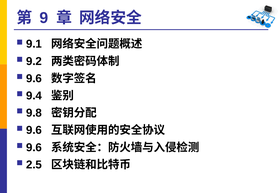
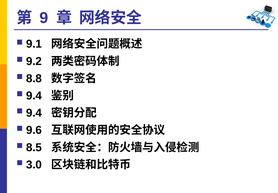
9.6 at (34, 78): 9.6 -> 8.8
9.8 at (34, 113): 9.8 -> 9.4
9.6 at (34, 147): 9.6 -> 8.5
2.5: 2.5 -> 3.0
